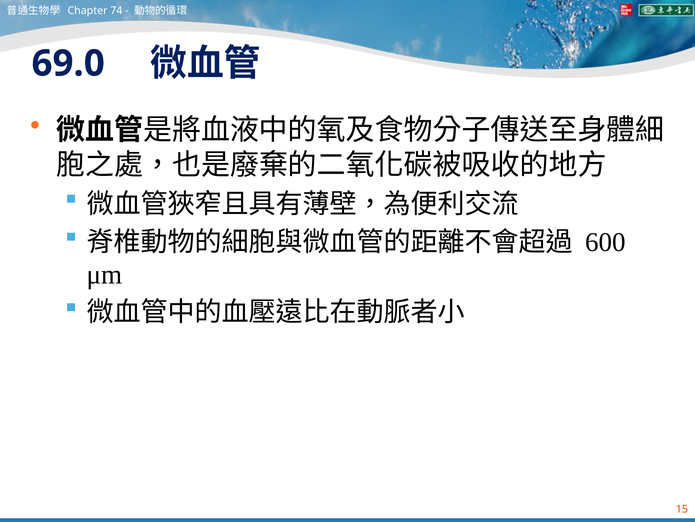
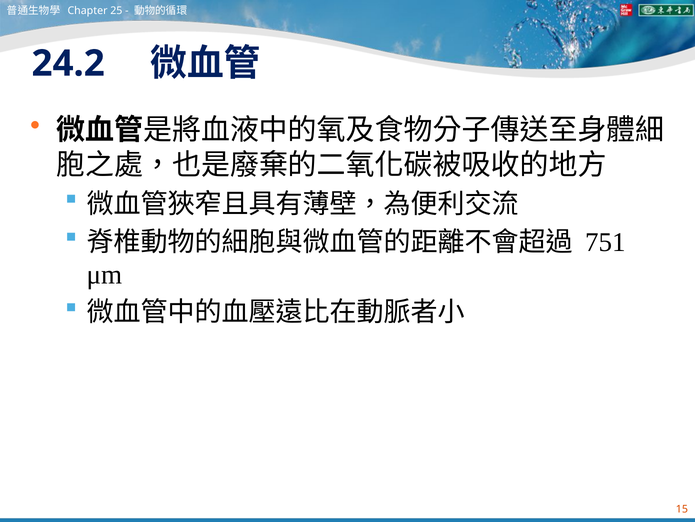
74: 74 -> 25
69.0: 69.0 -> 24.2
600: 600 -> 751
